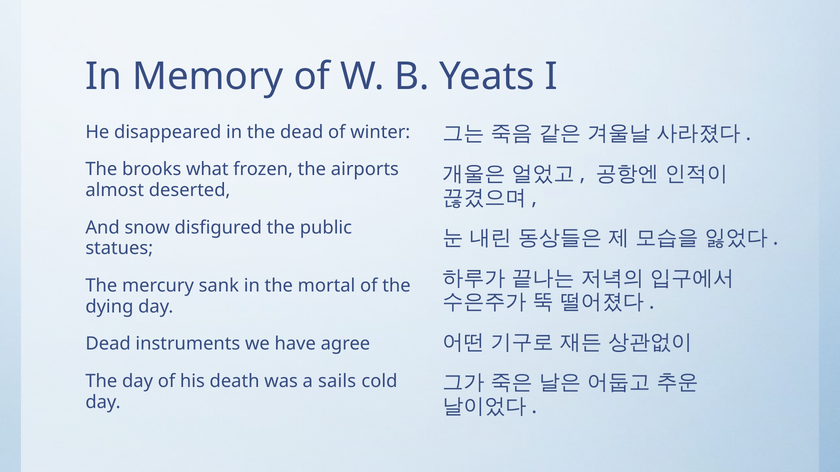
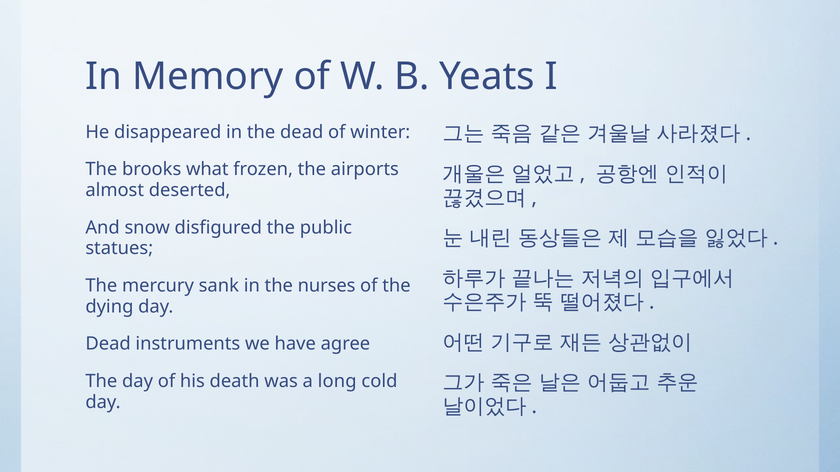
mortal: mortal -> nurses
sails: sails -> long
